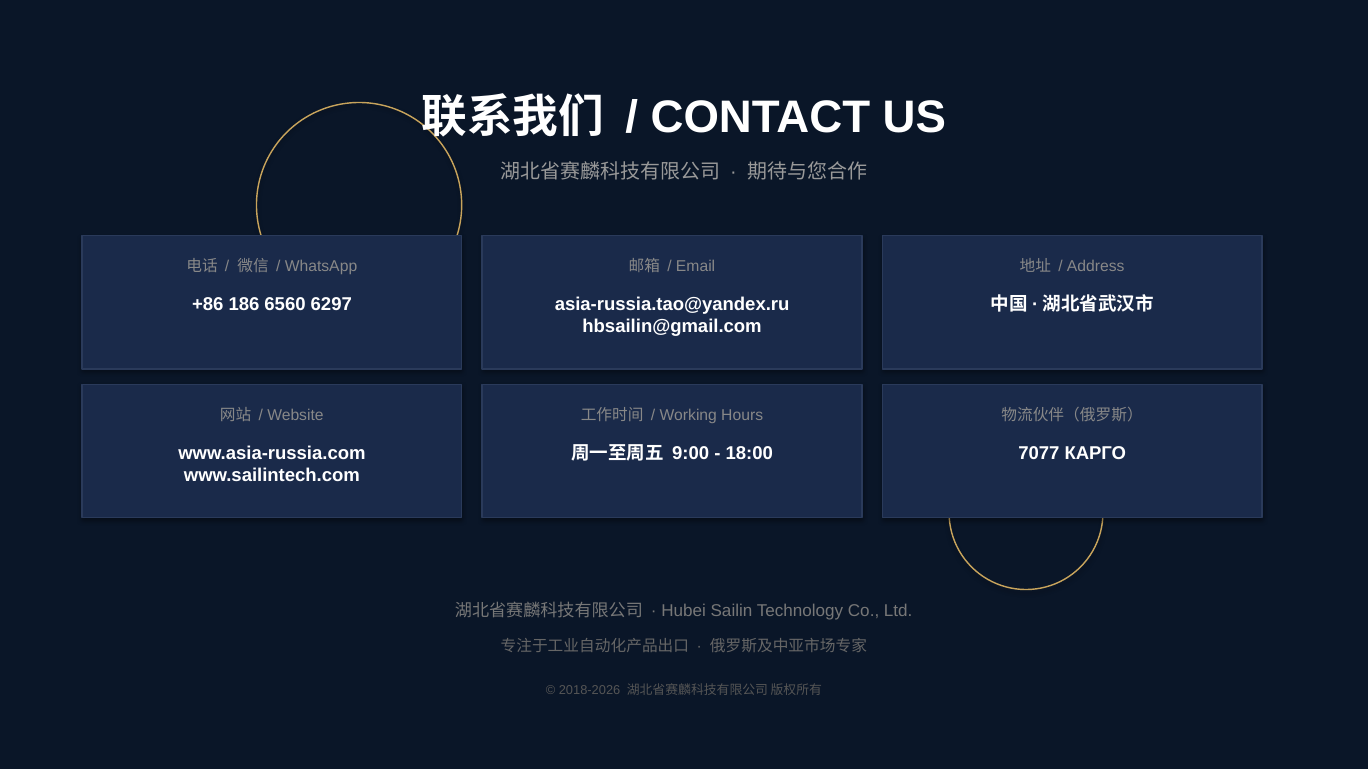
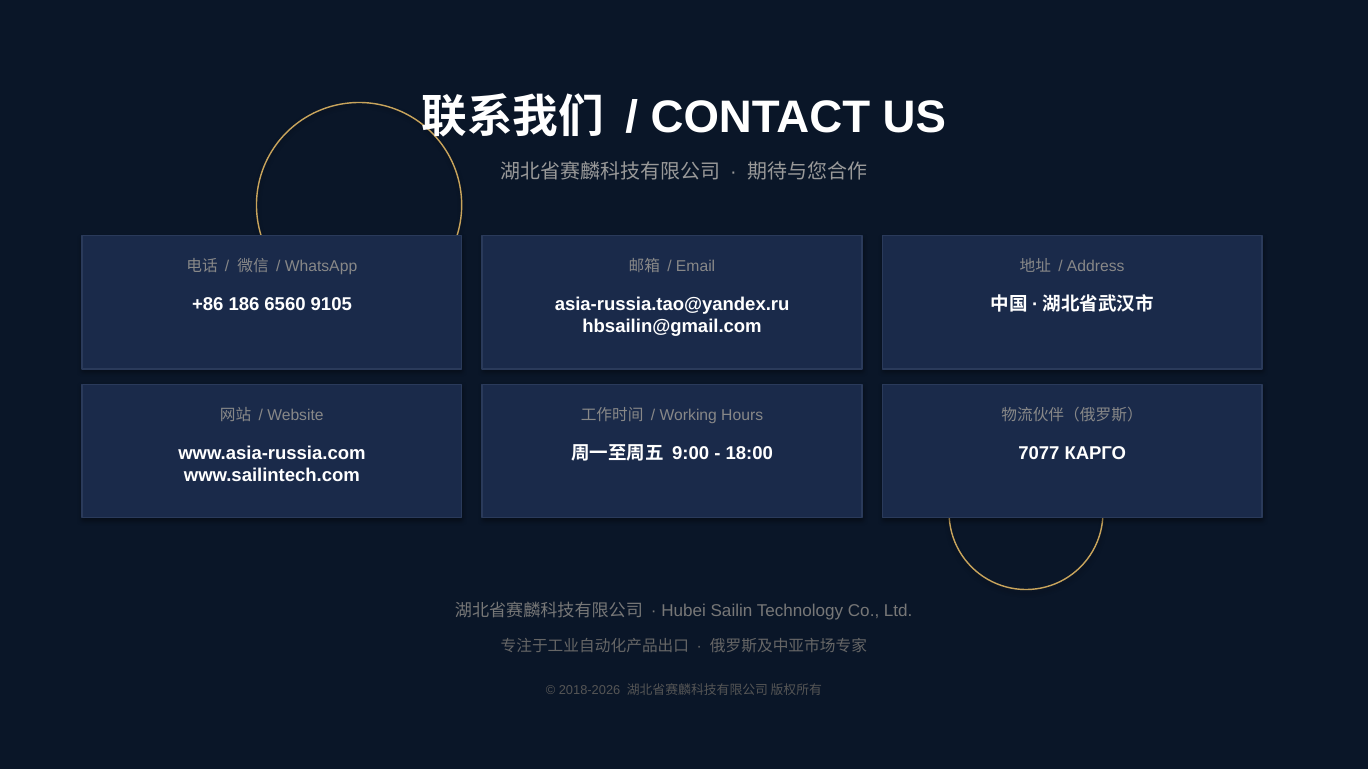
6297: 6297 -> 9105
